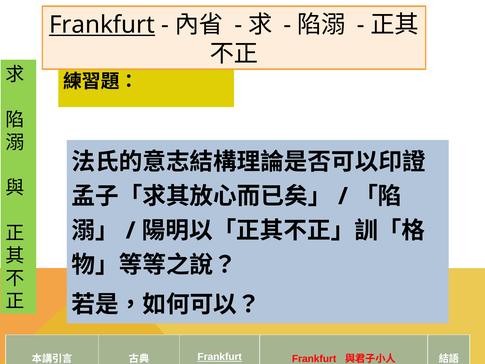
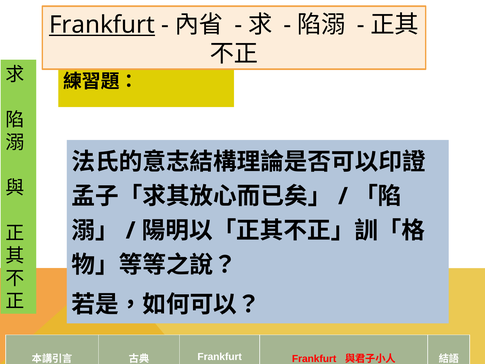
Frankfurt at (220, 357) underline: present -> none
